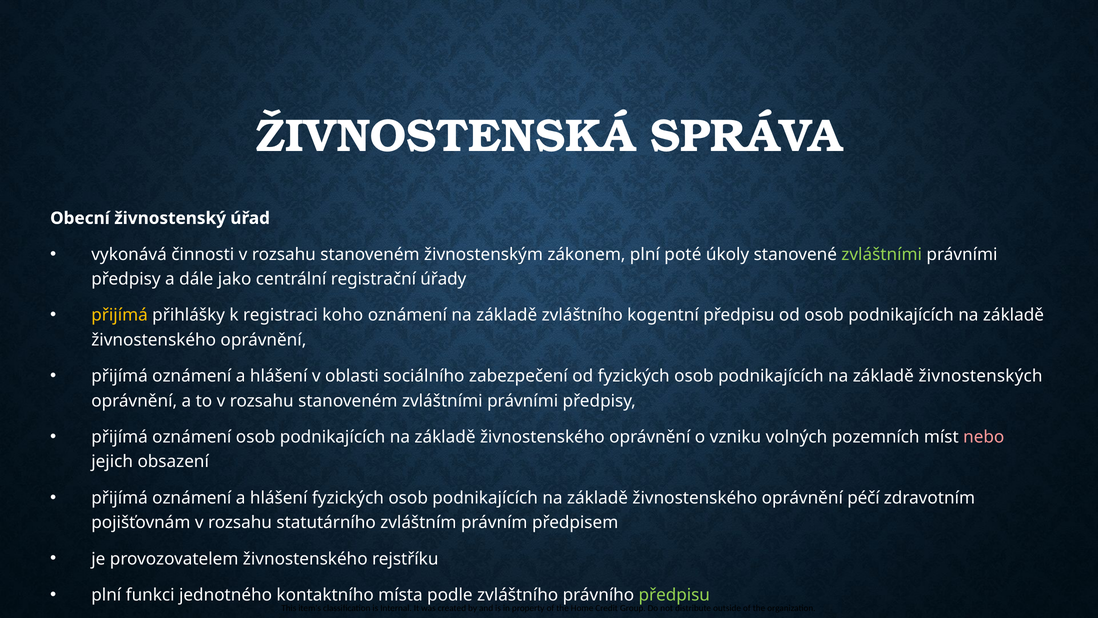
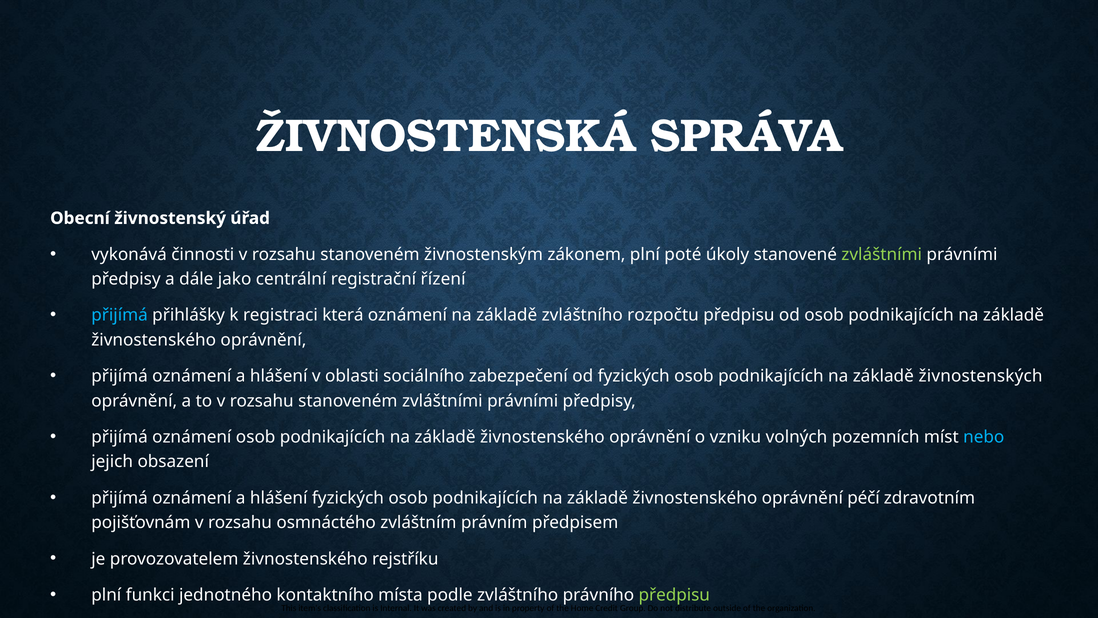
úřady: úřady -> řízení
přijímá at (120, 315) colour: yellow -> light blue
koho: koho -> která
kogentní: kogentní -> rozpočtu
nebo colour: pink -> light blue
statutárního: statutárního -> osmnáctého
